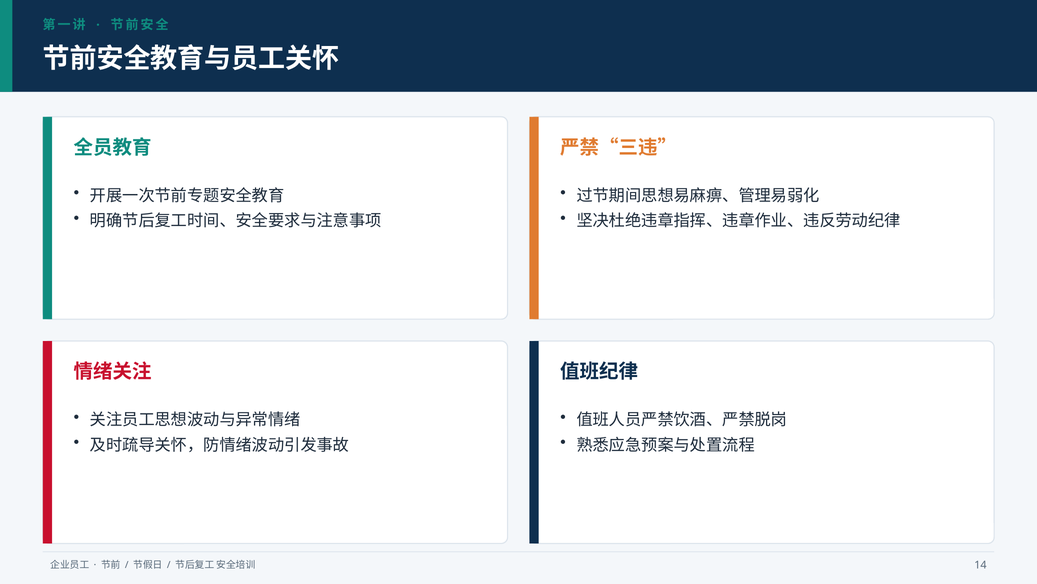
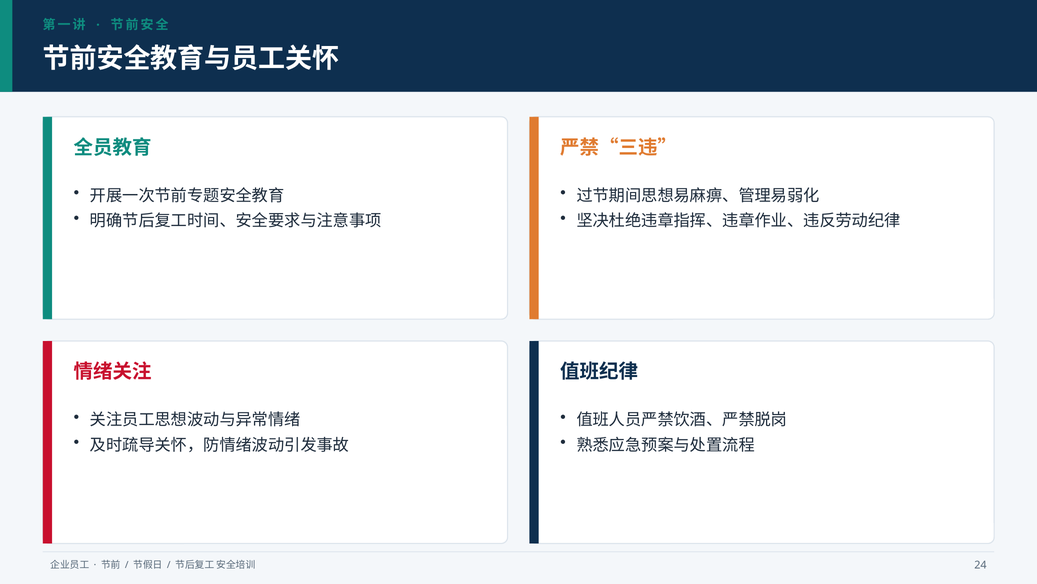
14: 14 -> 24
